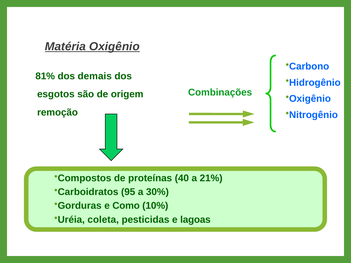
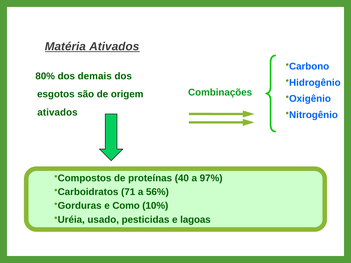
Matéria Oxigênio: Oxigênio -> Ativados
81%: 81% -> 80%
remoção at (58, 112): remoção -> ativados
21%: 21% -> 97%
95: 95 -> 71
30%: 30% -> 56%
coleta: coleta -> usado
